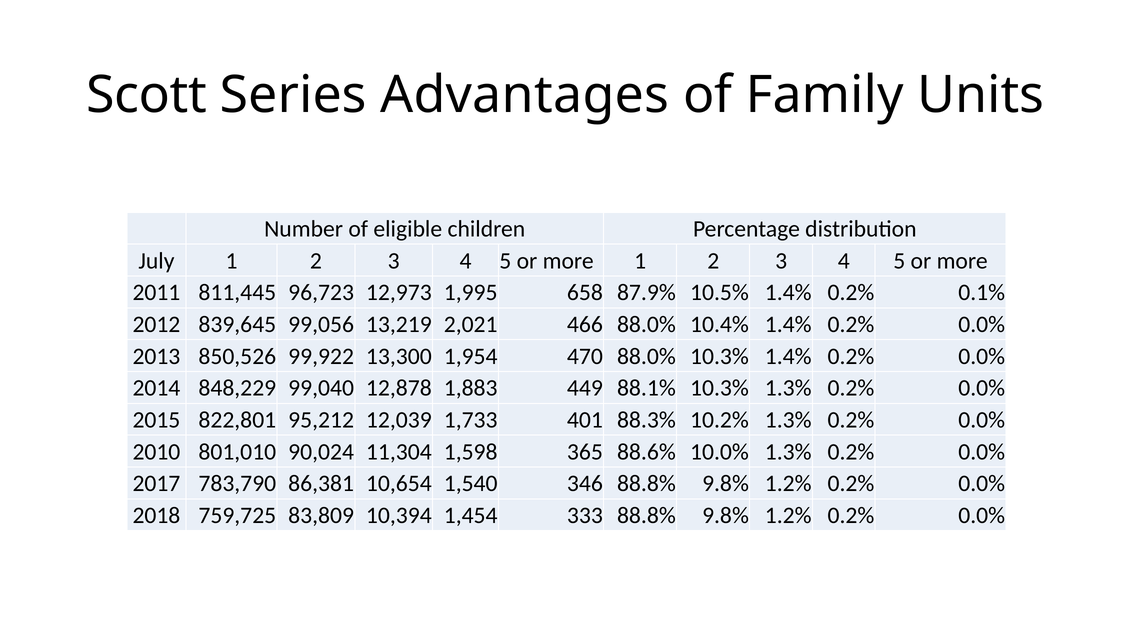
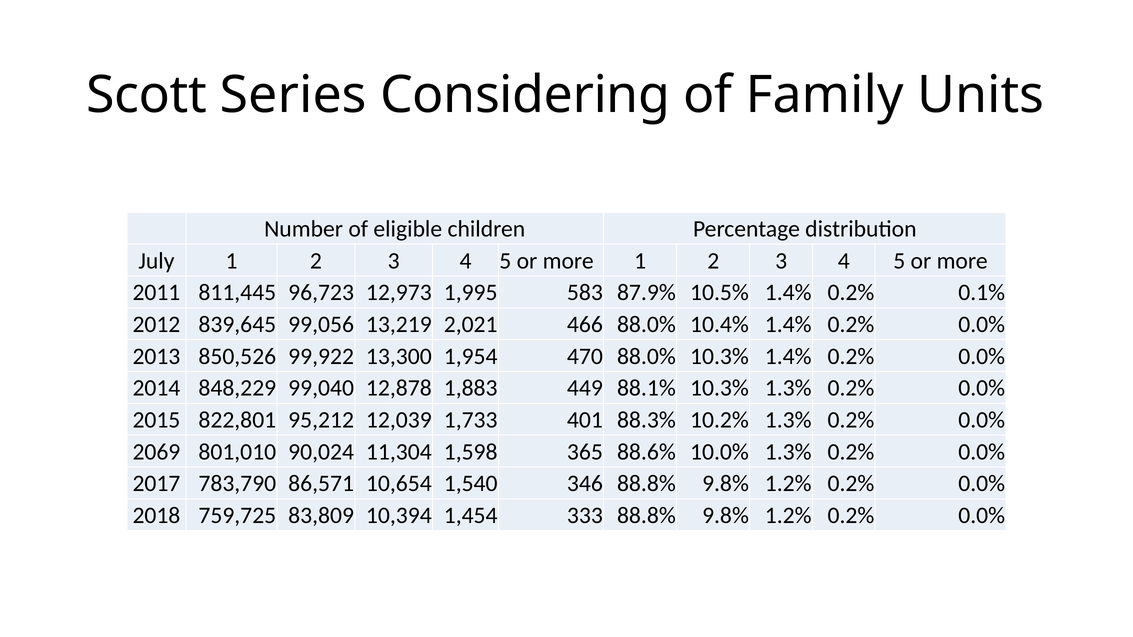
Advantages: Advantages -> Considering
658: 658 -> 583
2010: 2010 -> 2069
86,381: 86,381 -> 86,571
